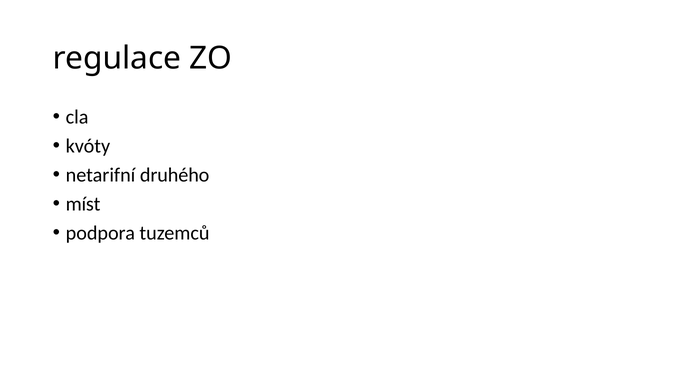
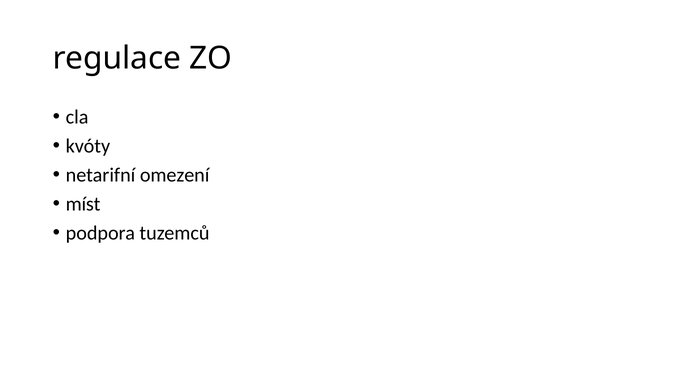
druhého: druhého -> omezení
